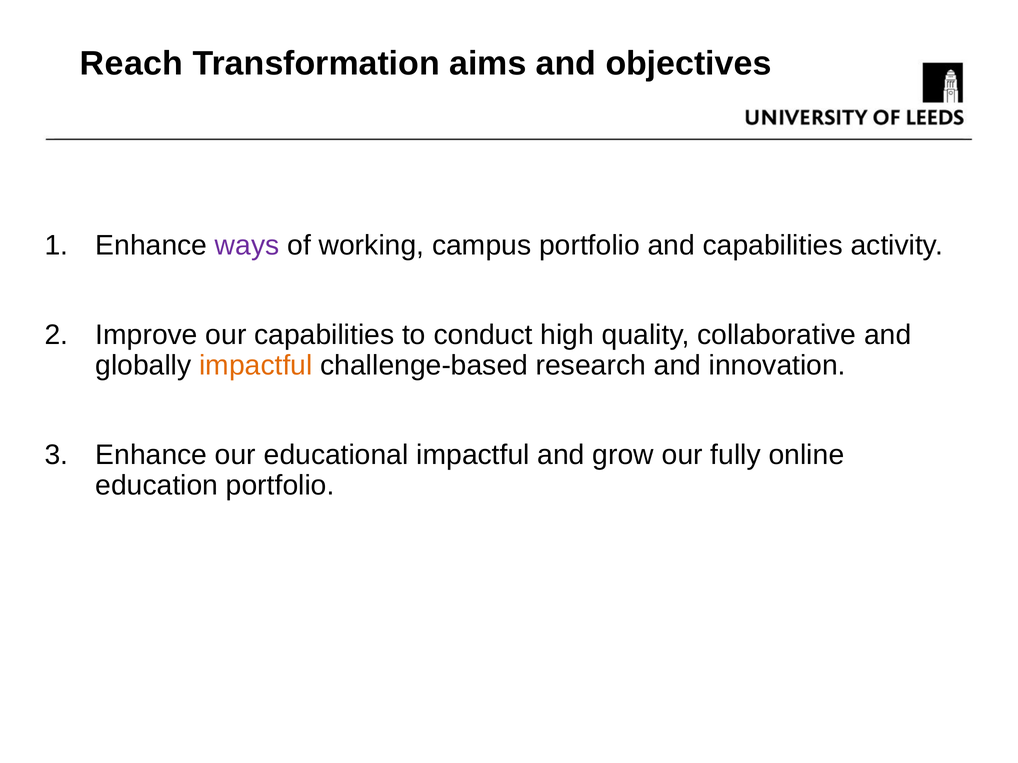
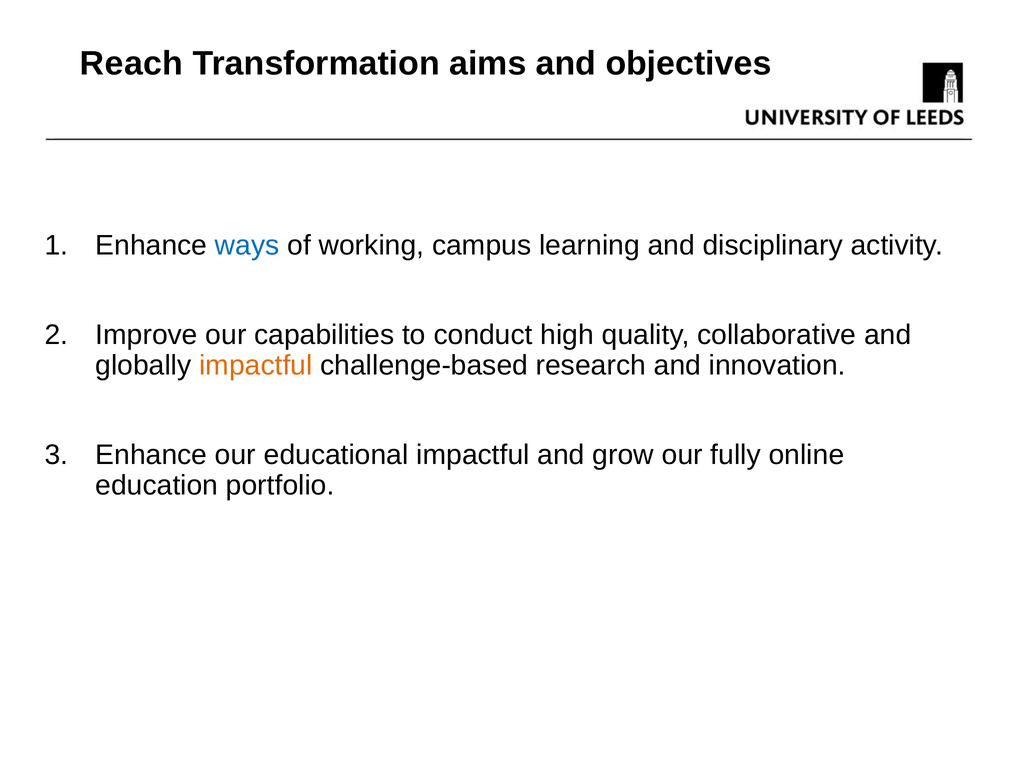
ways colour: purple -> blue
campus portfolio: portfolio -> learning
and capabilities: capabilities -> disciplinary
